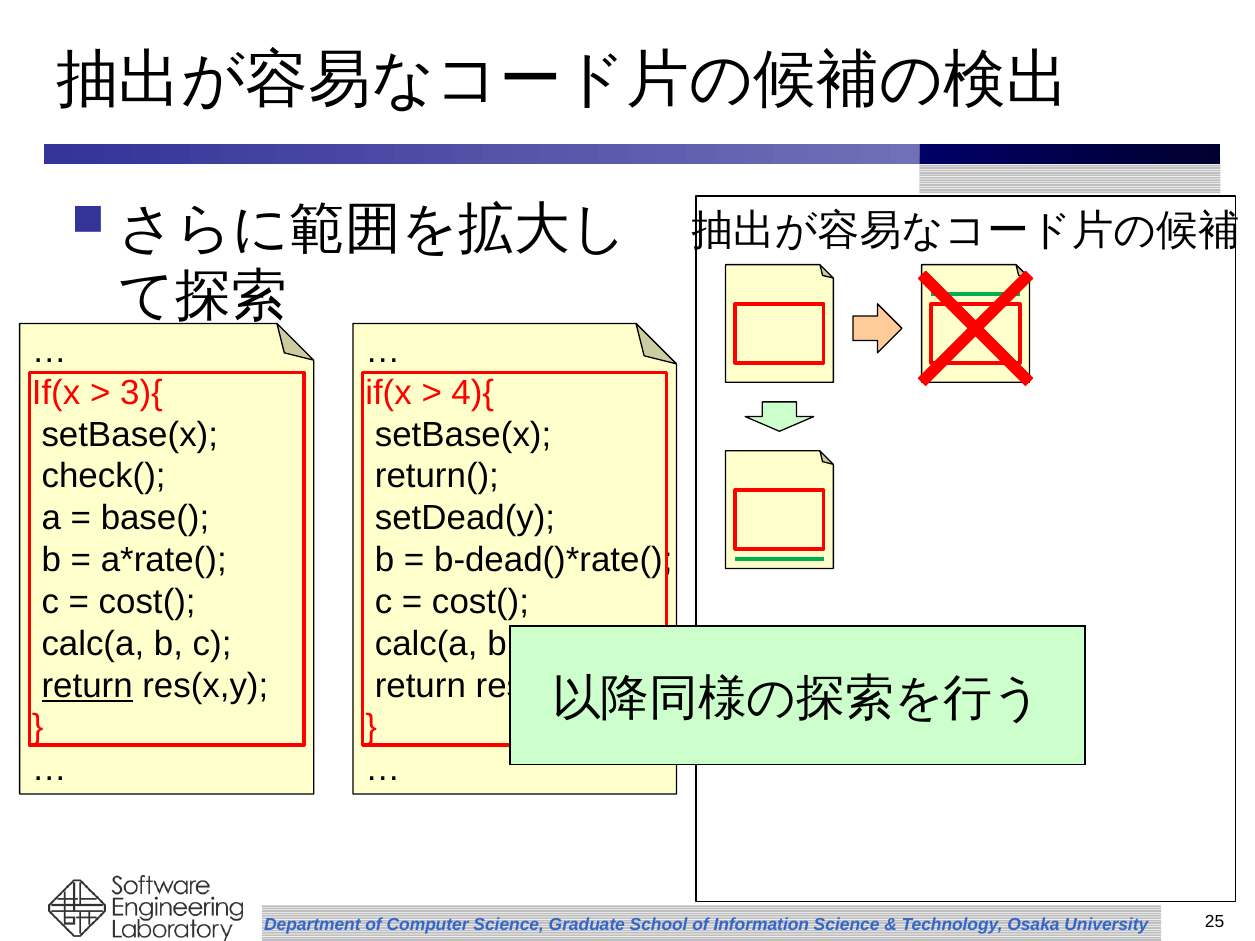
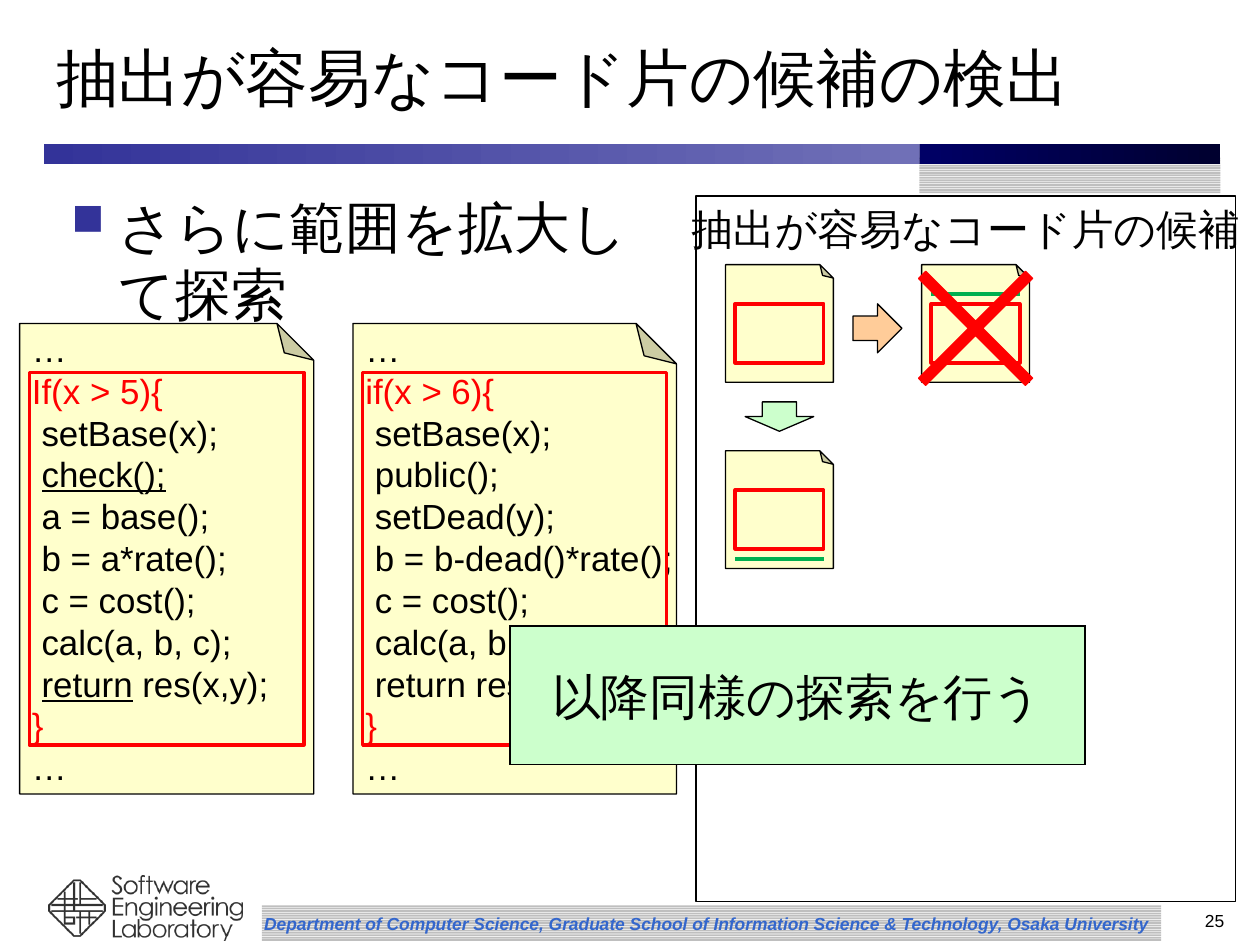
3){: 3){ -> 5){
4){: 4){ -> 6){
check( underline: none -> present
return(: return( -> public(
